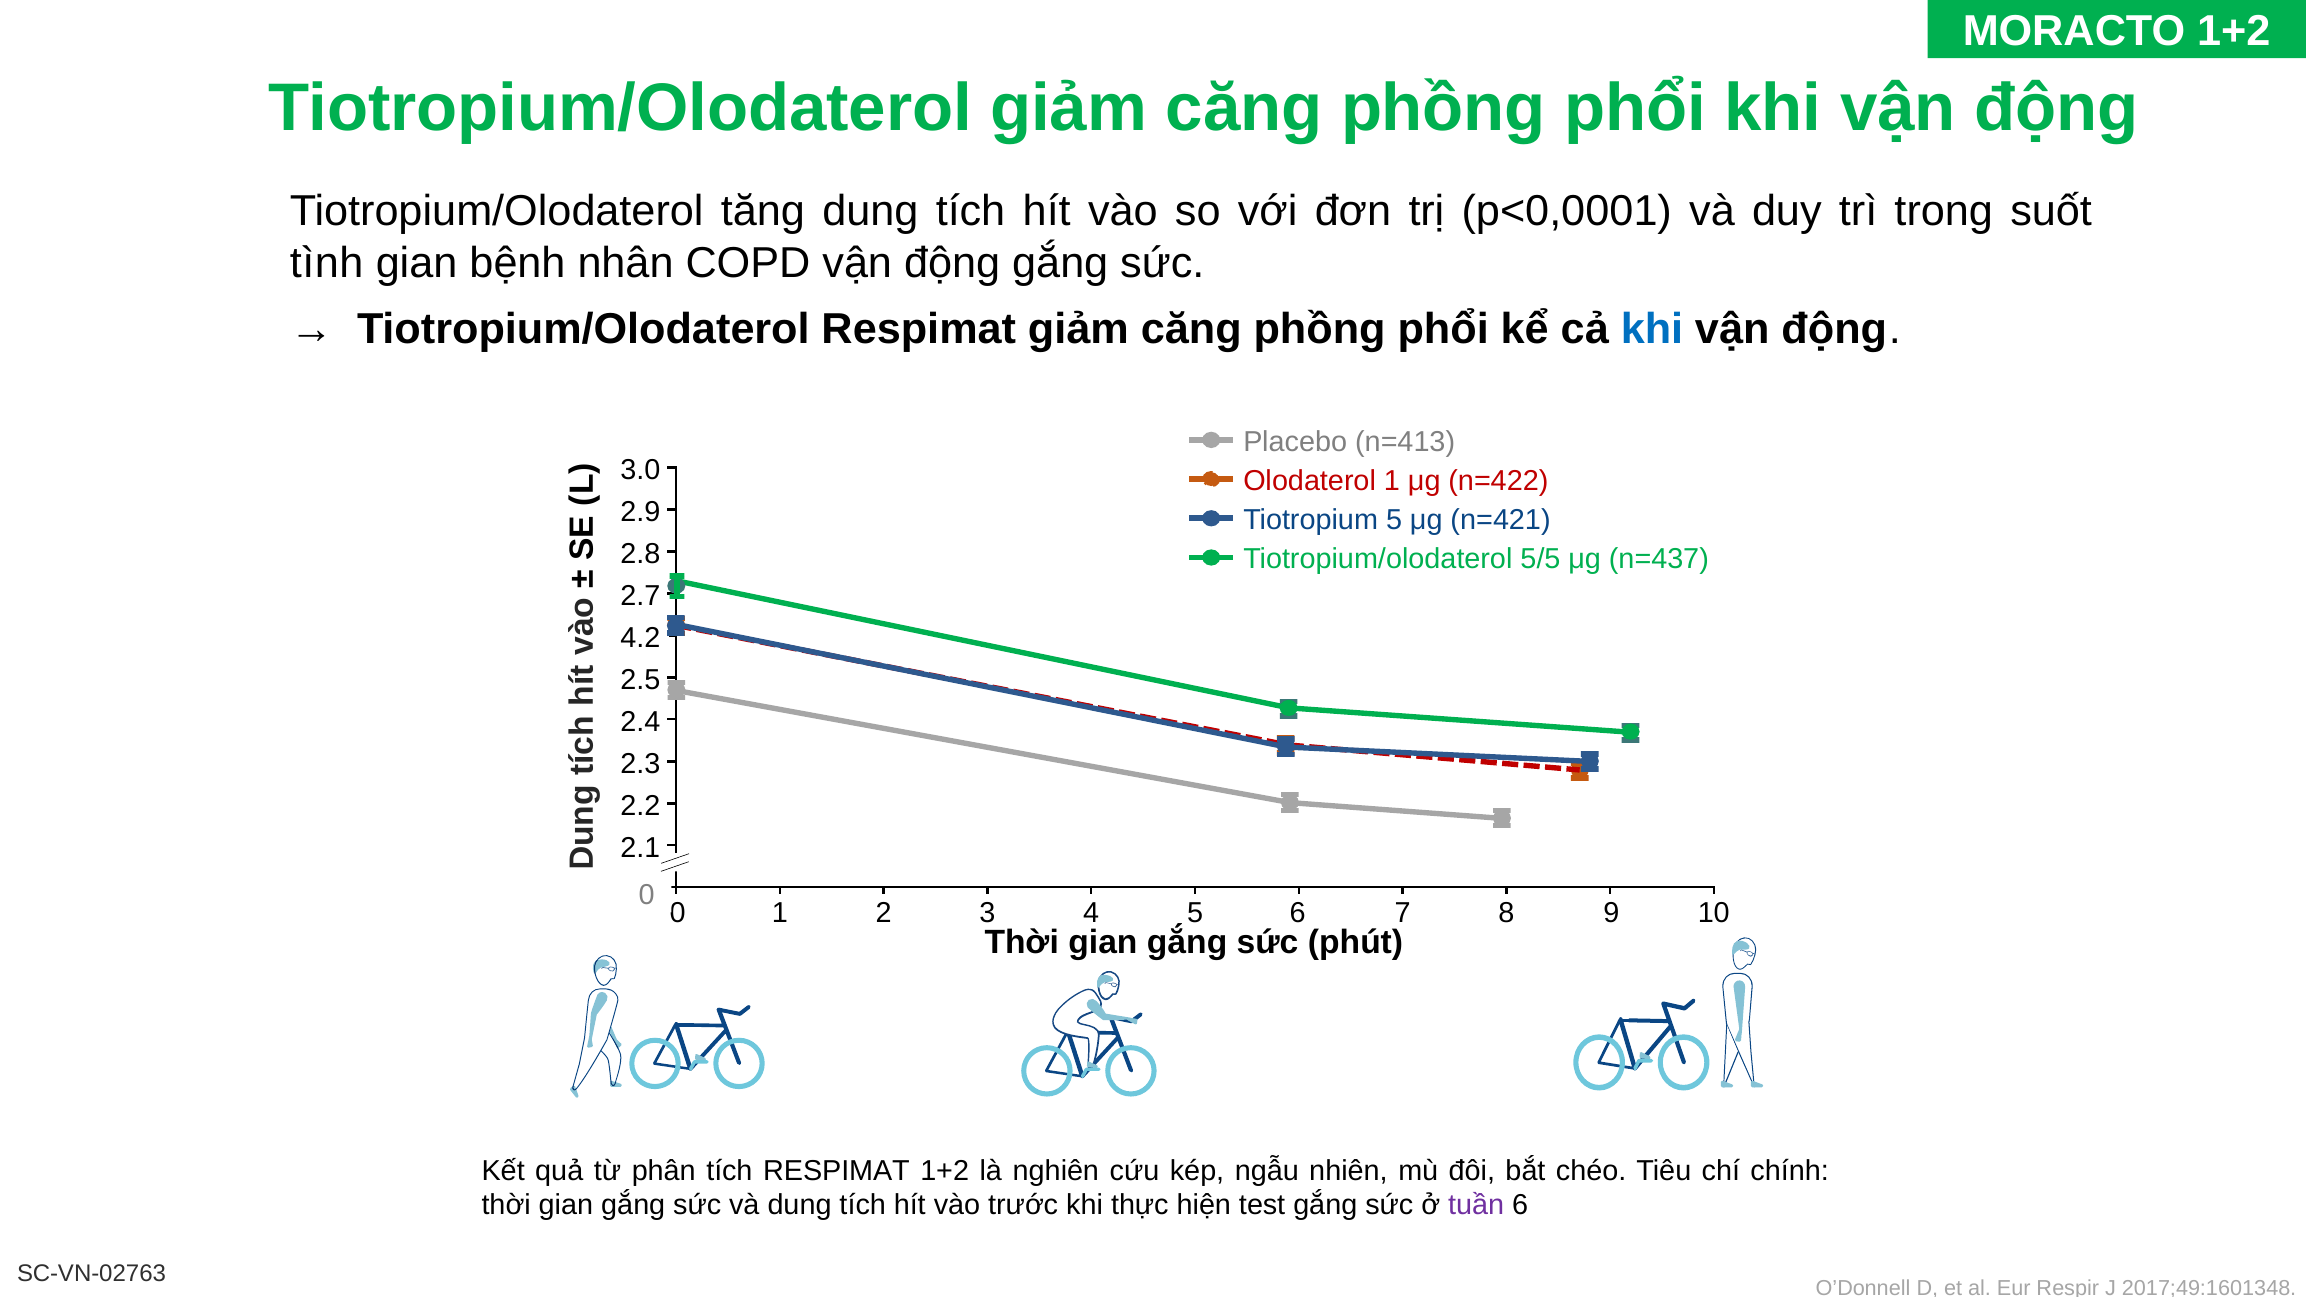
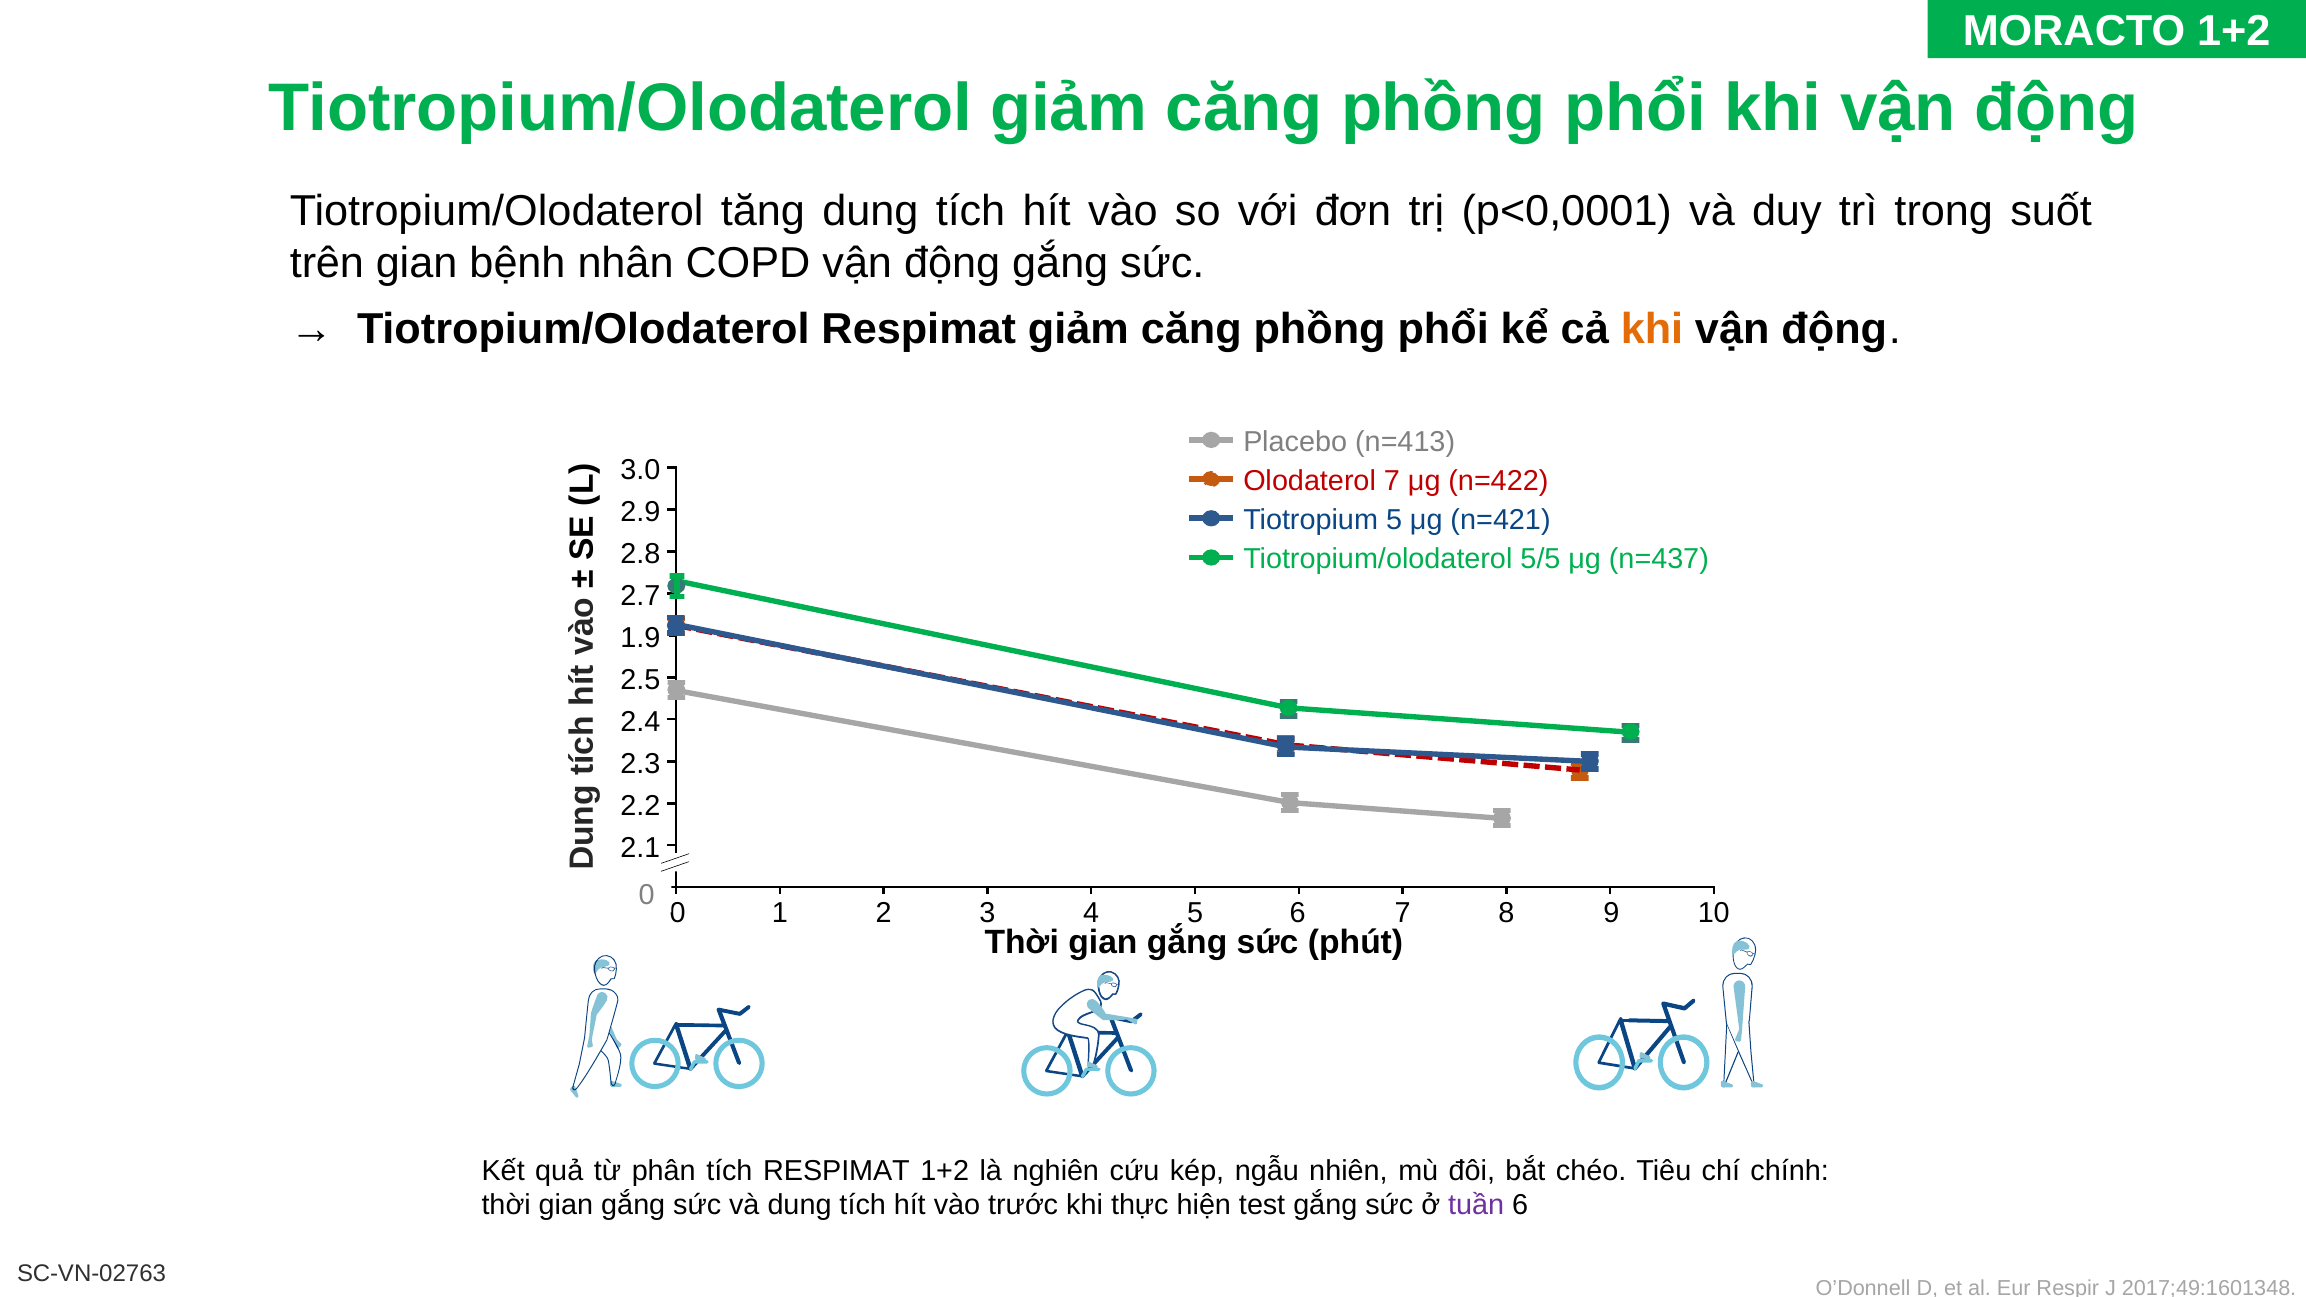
tình: tình -> trên
khi at (1652, 330) colour: blue -> orange
Olodaterol 1: 1 -> 7
4.2: 4.2 -> 1.9
